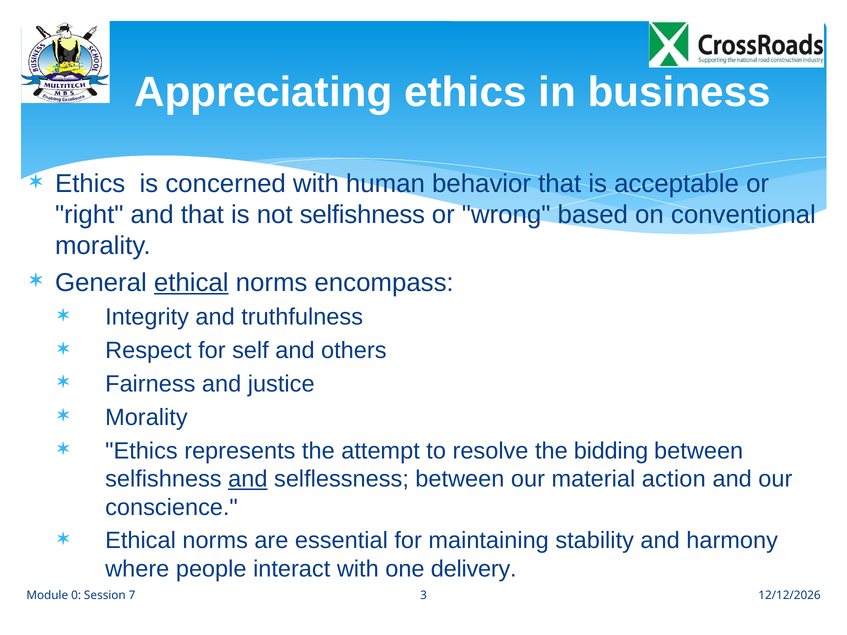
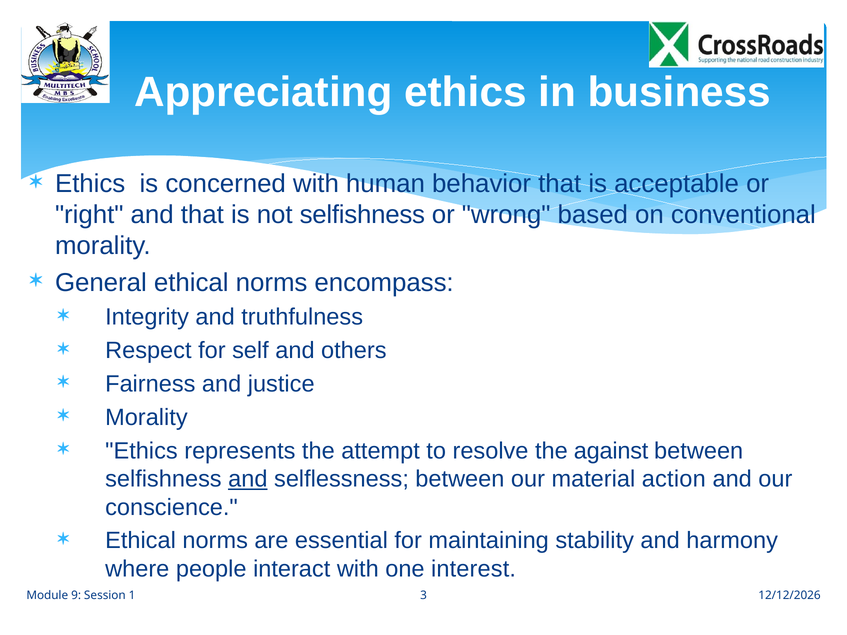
ethical at (191, 283) underline: present -> none
bidding: bidding -> against
delivery: delivery -> interest
0: 0 -> 9
7: 7 -> 1
